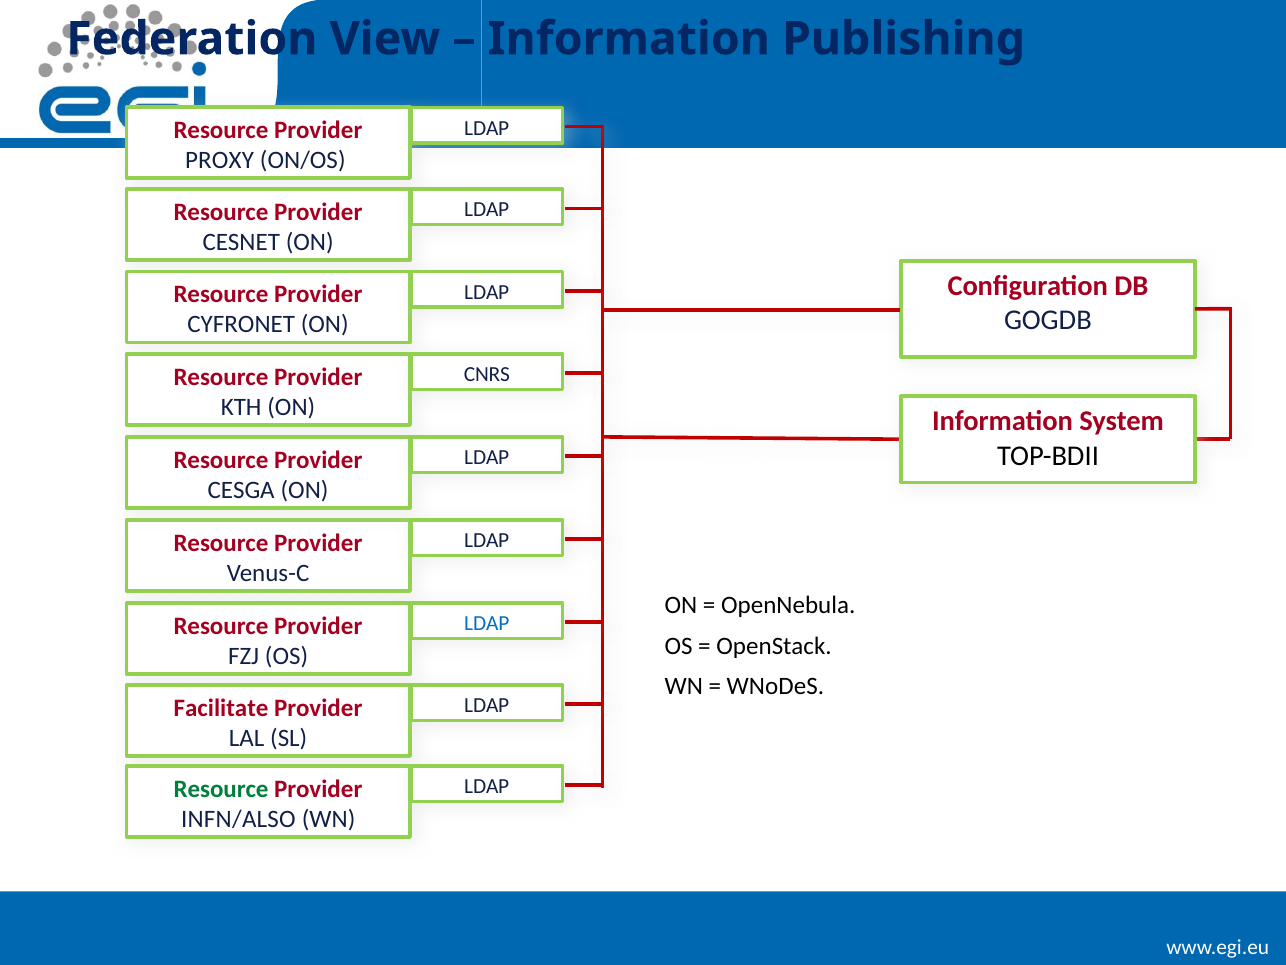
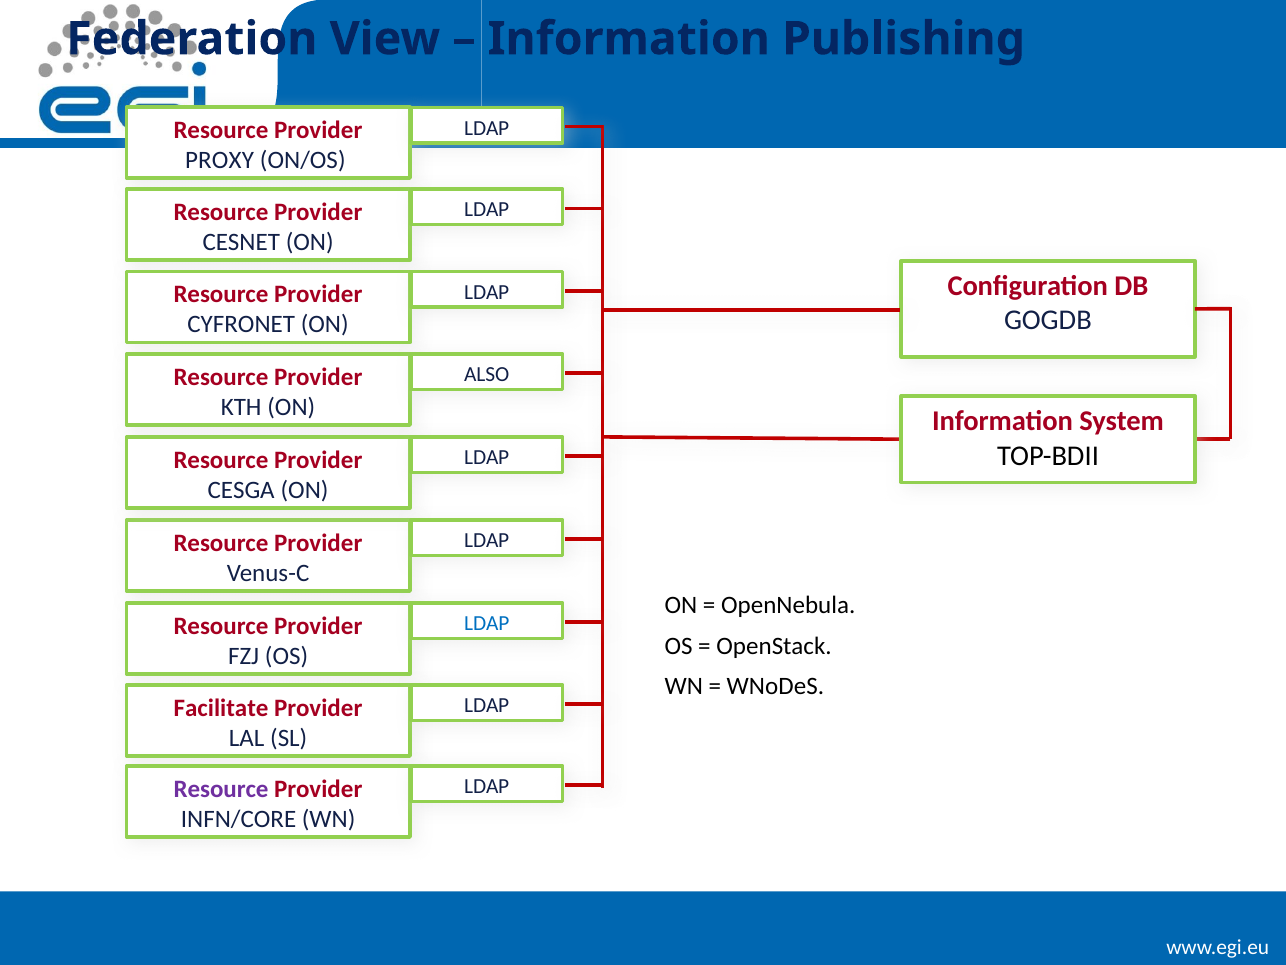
CNRS: CNRS -> ALSO
Resource at (221, 789) colour: green -> purple
INFN/ALSO: INFN/ALSO -> INFN/CORE
